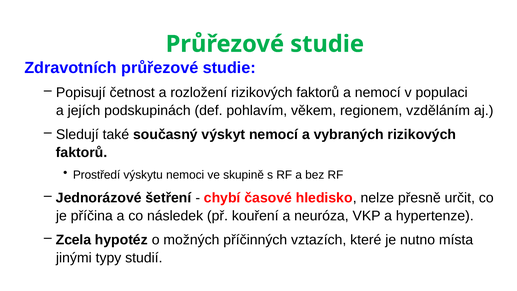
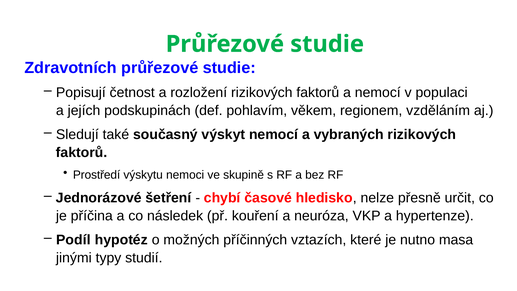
Zcela: Zcela -> Podíl
místa: místa -> masa
